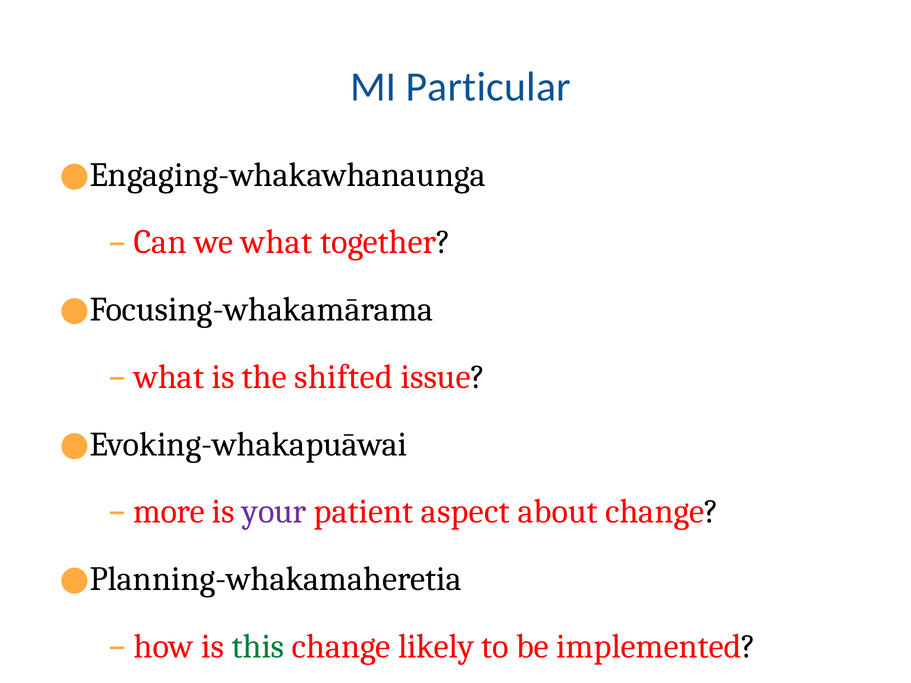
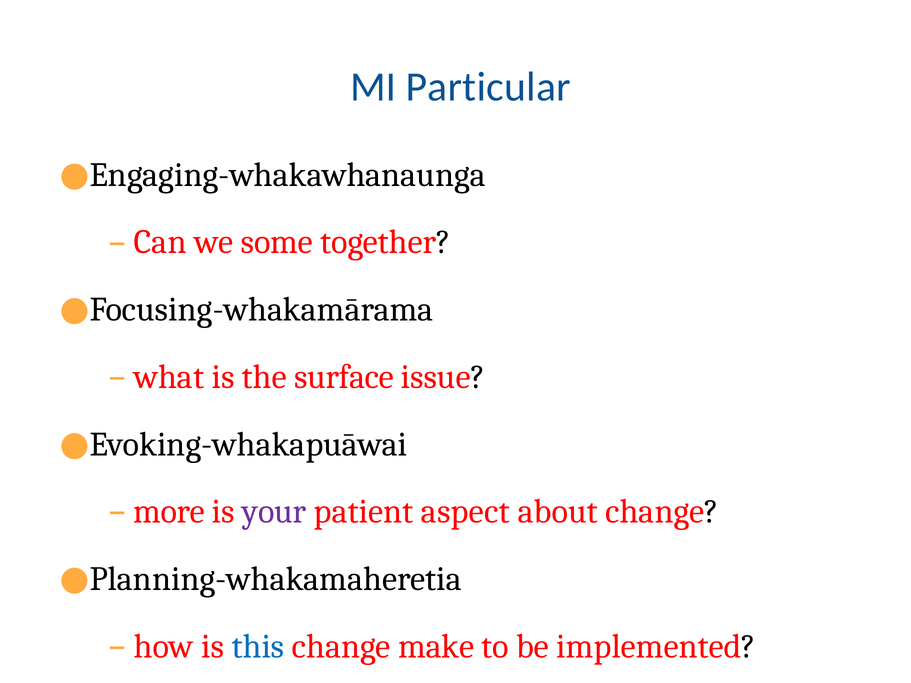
we what: what -> some
shifted: shifted -> surface
this colour: green -> blue
likely: likely -> make
